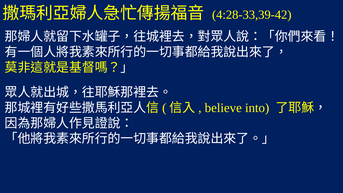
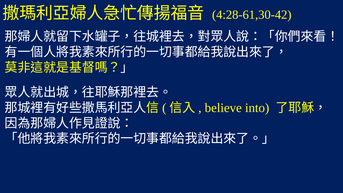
4:28-33,39-42: 4:28-33,39-42 -> 4:28-61,30-42
